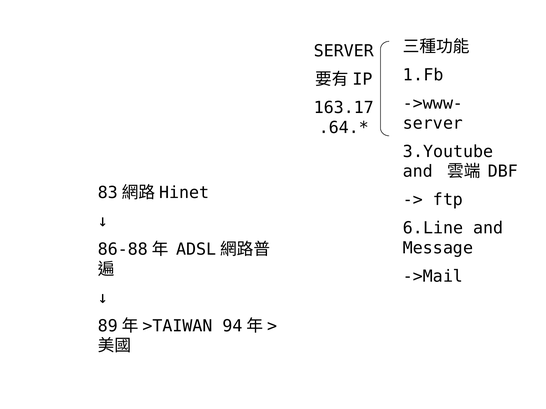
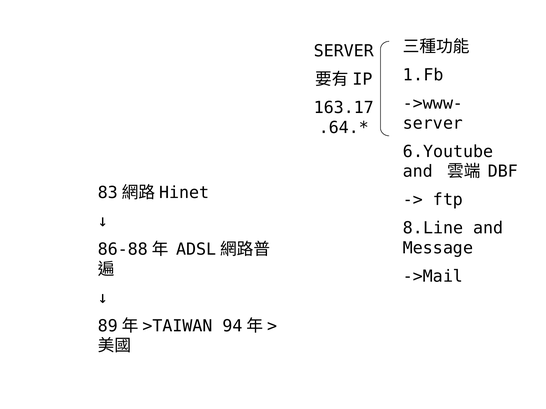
3.Youtube: 3.Youtube -> 6.Youtube
6.Line: 6.Line -> 8.Line
